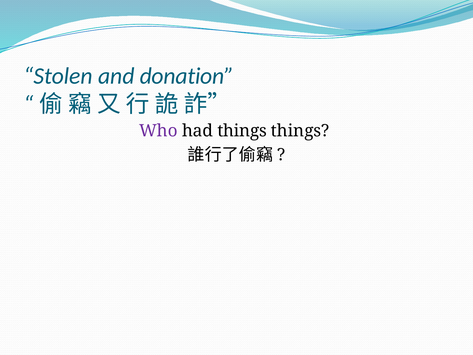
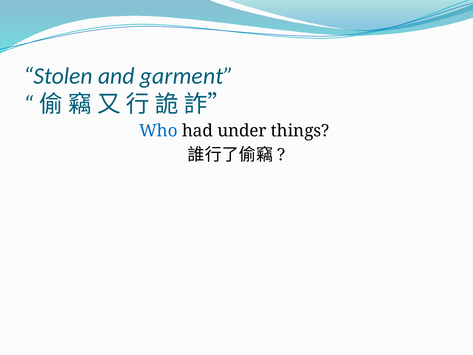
donation: donation -> garment
Who colour: purple -> blue
had things: things -> under
